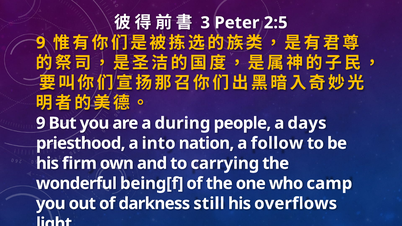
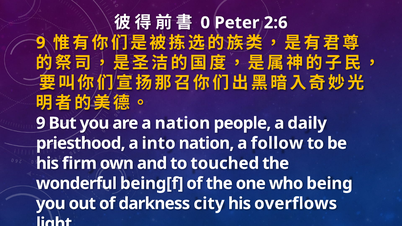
3: 3 -> 0
2:5: 2:5 -> 2:6
a during: during -> nation
days: days -> daily
carrying: carrying -> touched
camp: camp -> being
still: still -> city
